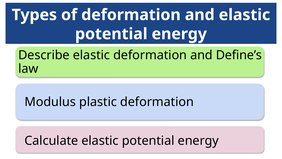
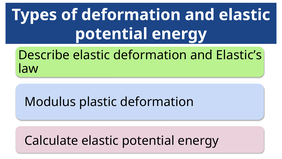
Define’s: Define’s -> Elastic’s
